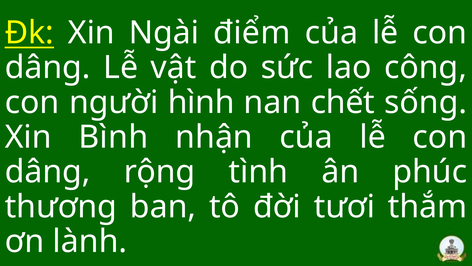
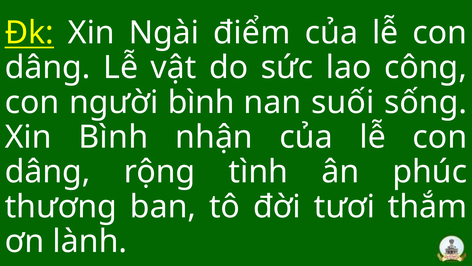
người hình: hình -> bình
chết: chết -> suối
